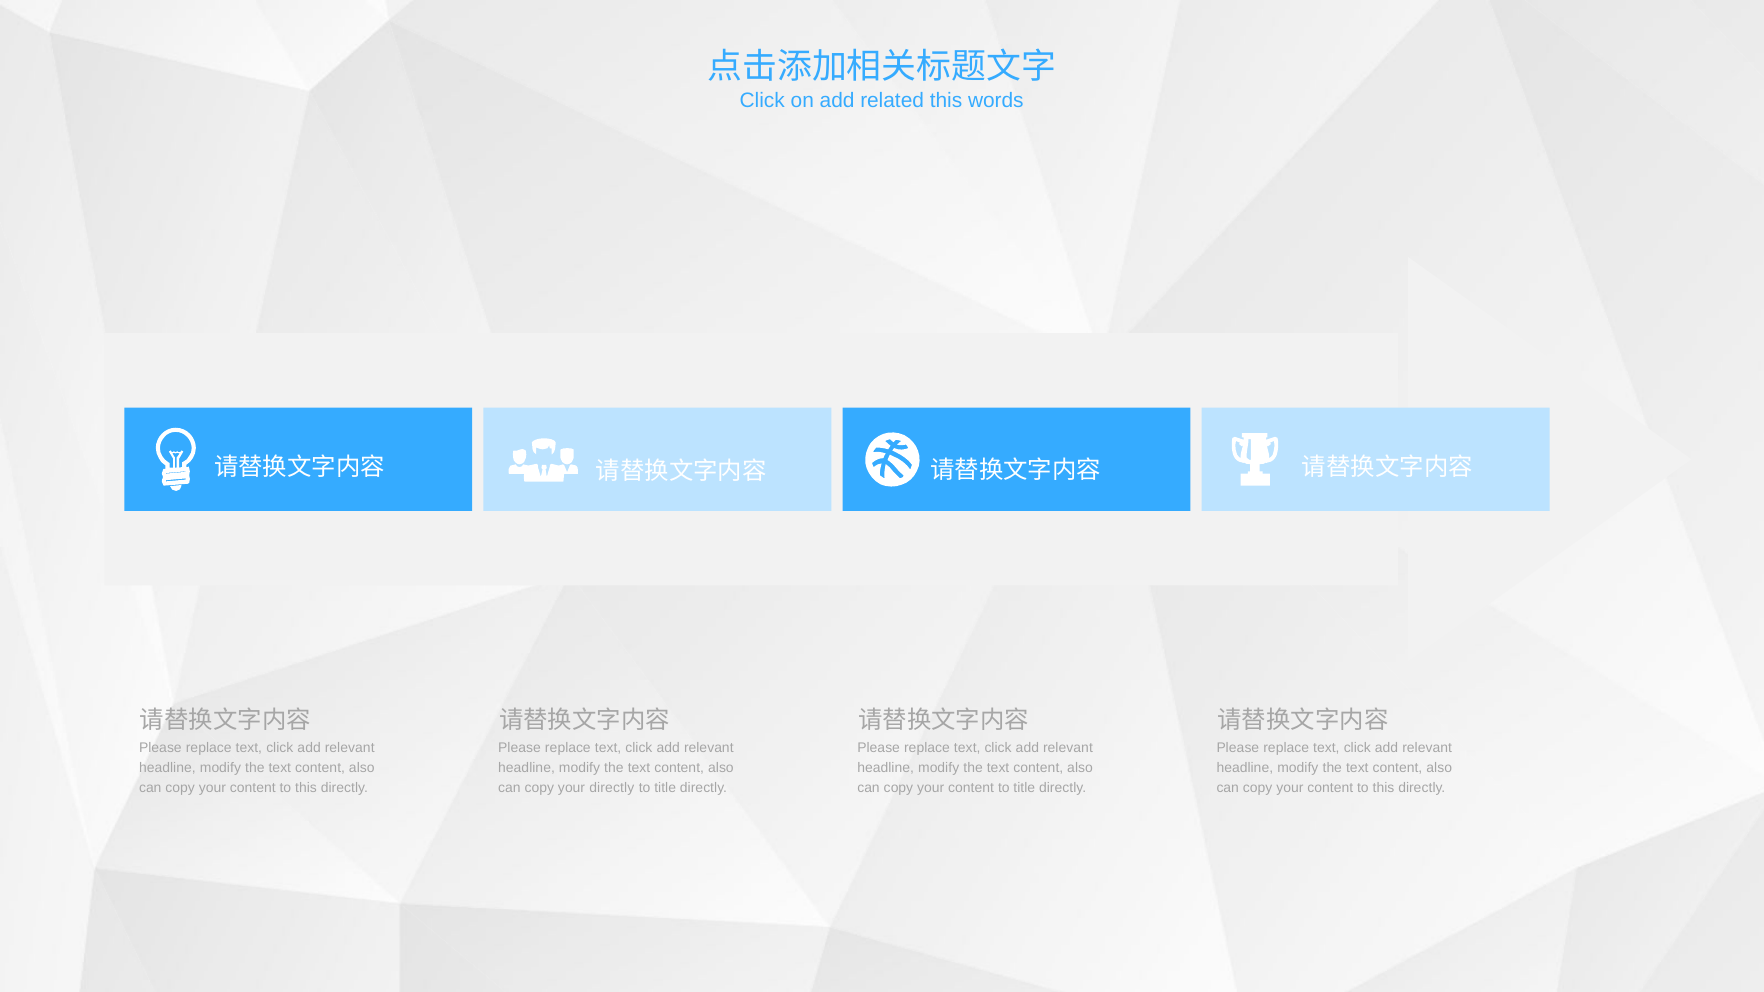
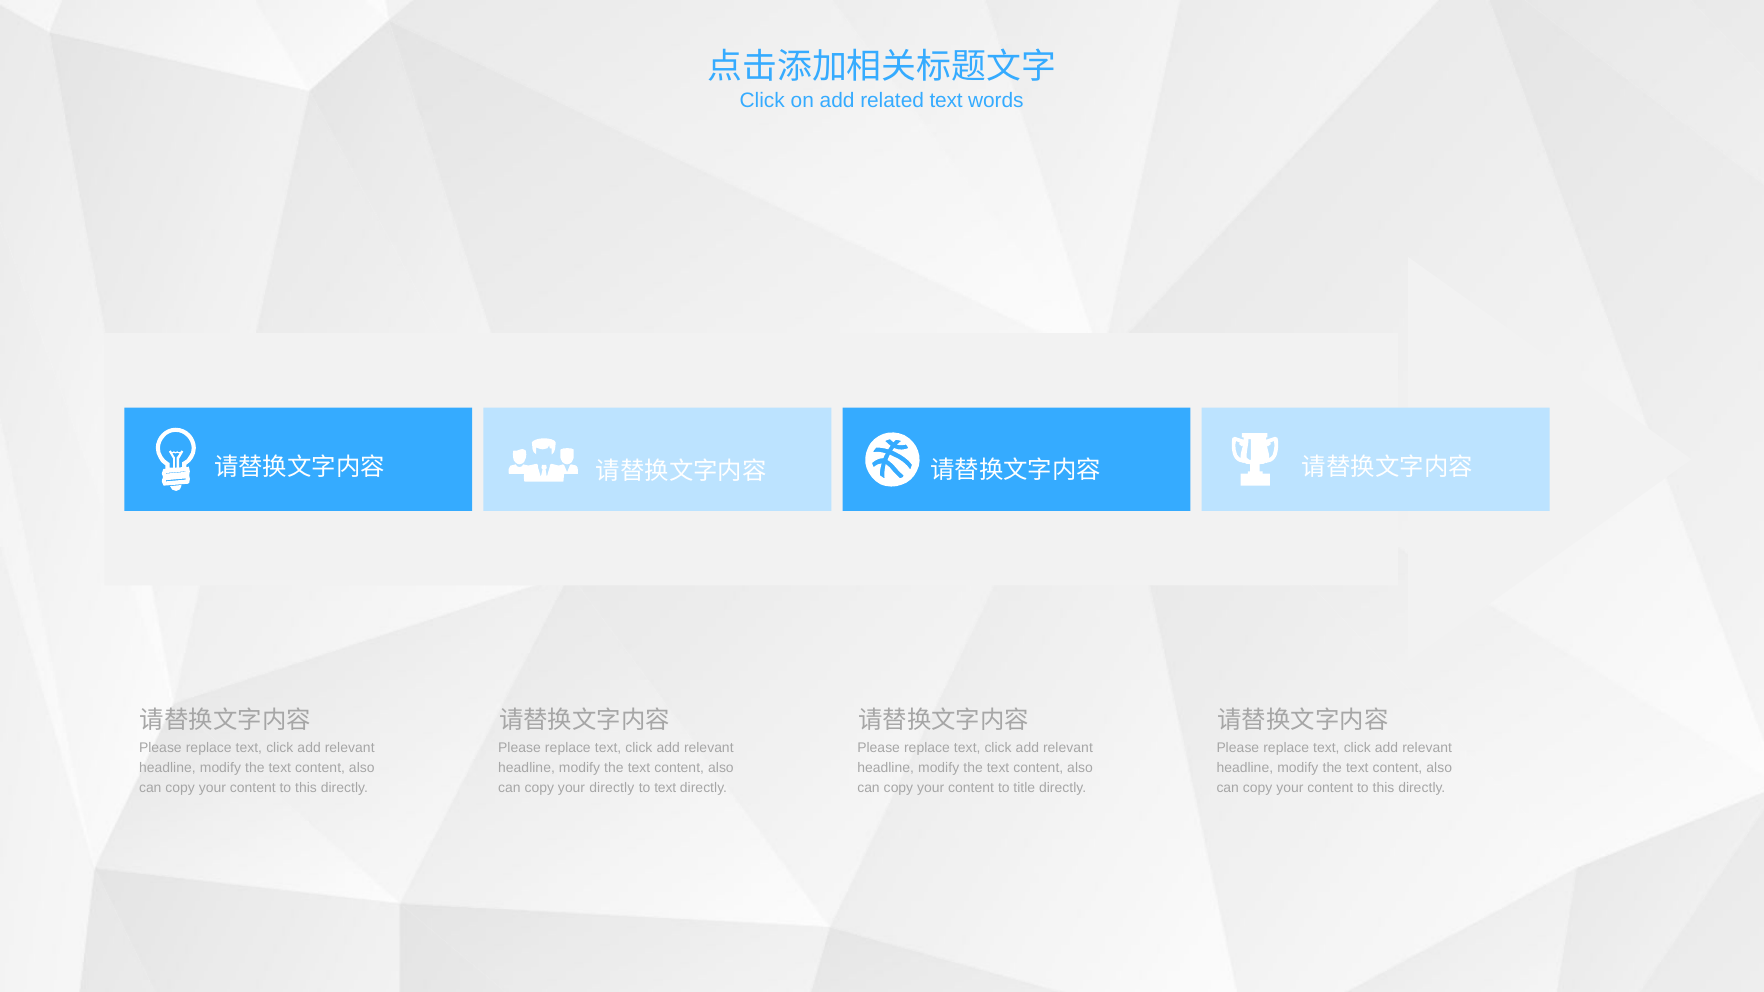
related this: this -> text
title at (665, 788): title -> text
